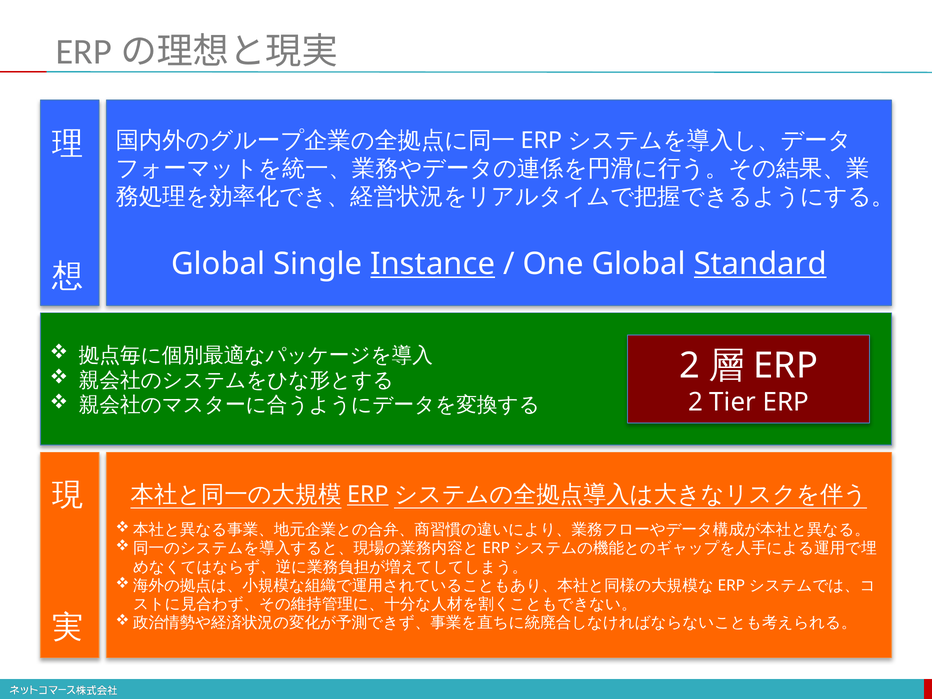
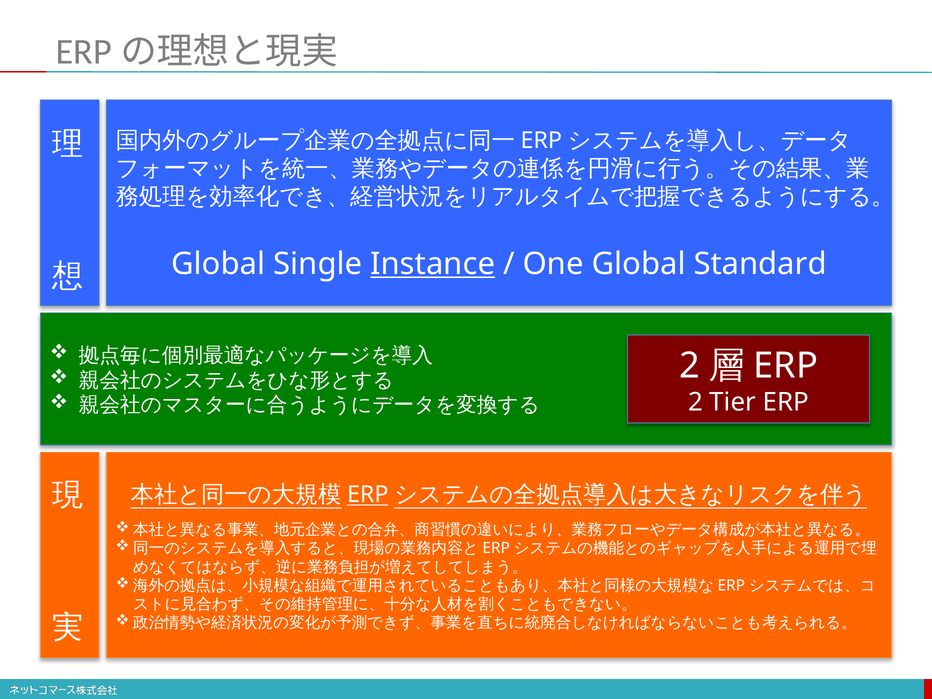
Standard underline: present -> none
